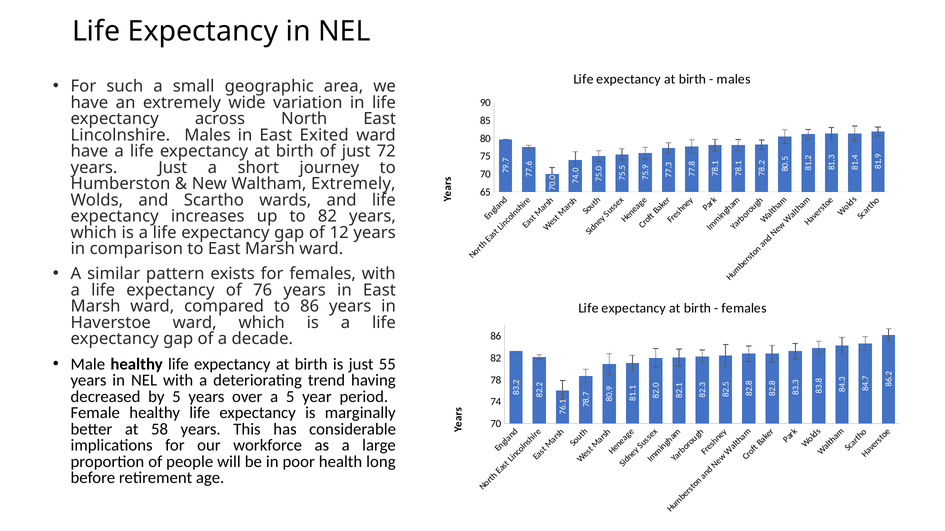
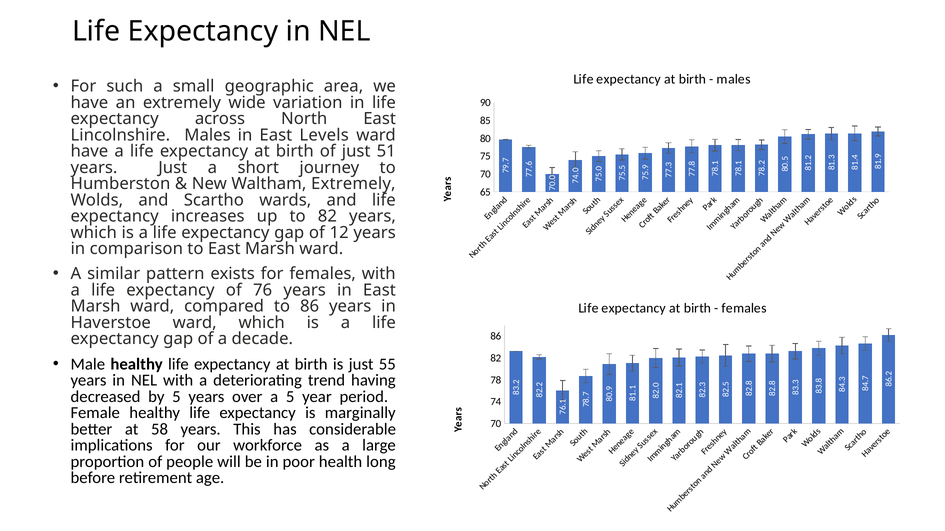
Exited: Exited -> Levels
72: 72 -> 51
